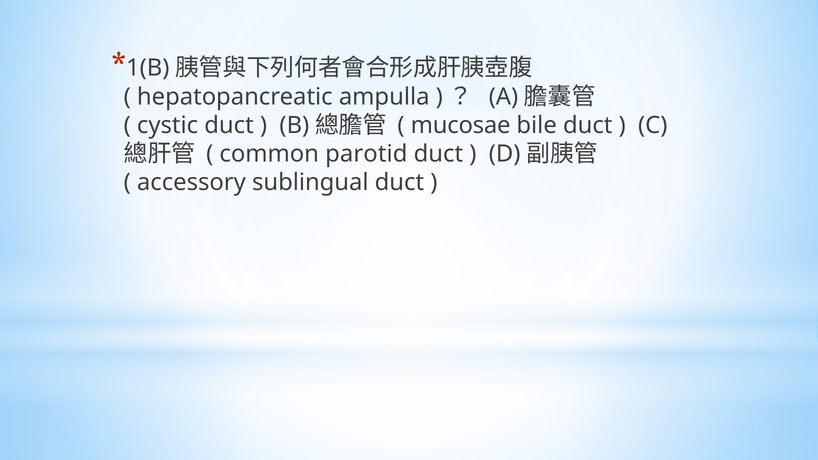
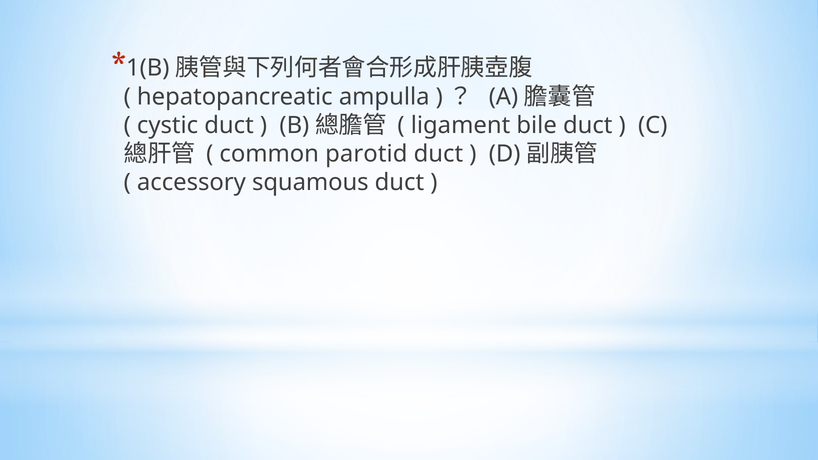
mucosae: mucosae -> ligament
sublingual: sublingual -> squamous
